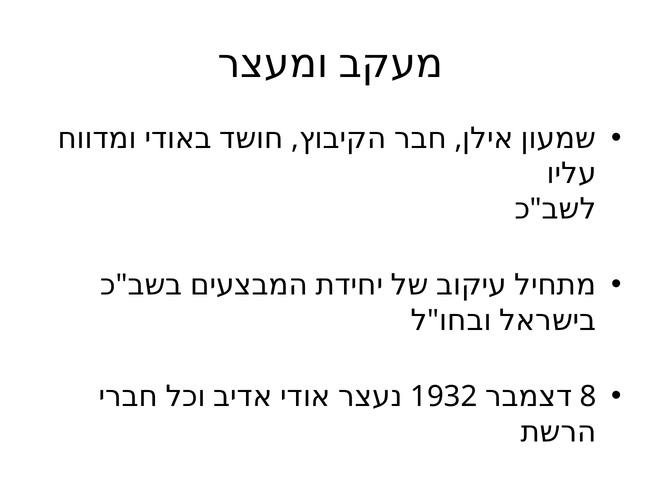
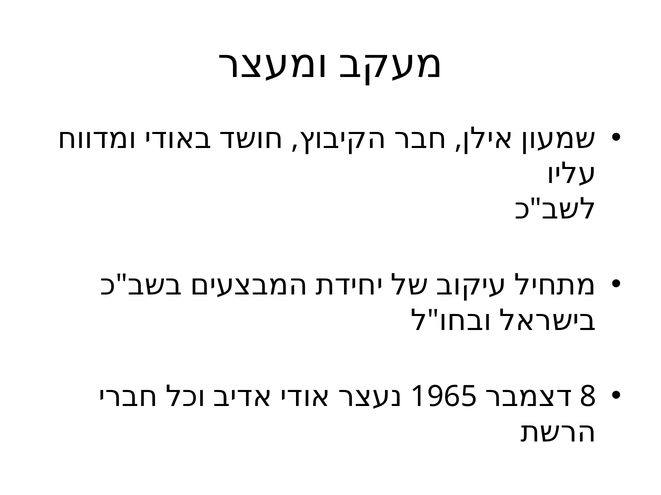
1932: 1932 -> 1965
